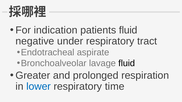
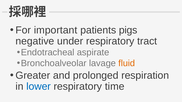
indication: indication -> important
patients fluid: fluid -> pigs
fluid at (127, 63) colour: black -> orange
